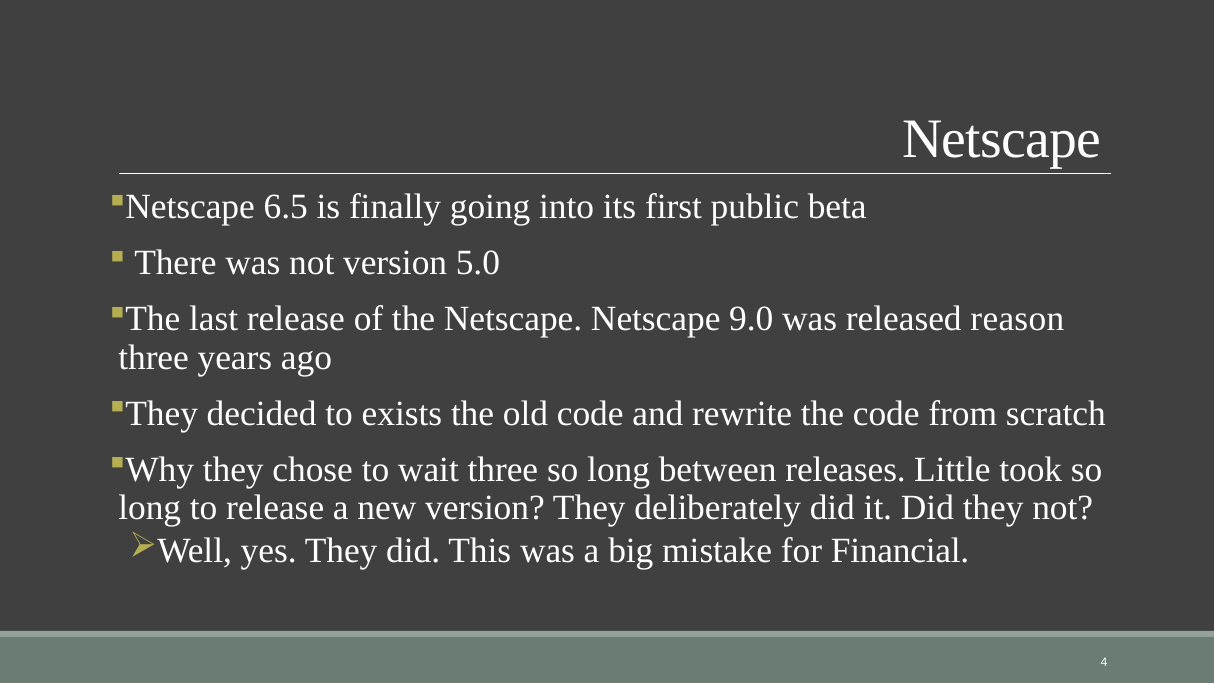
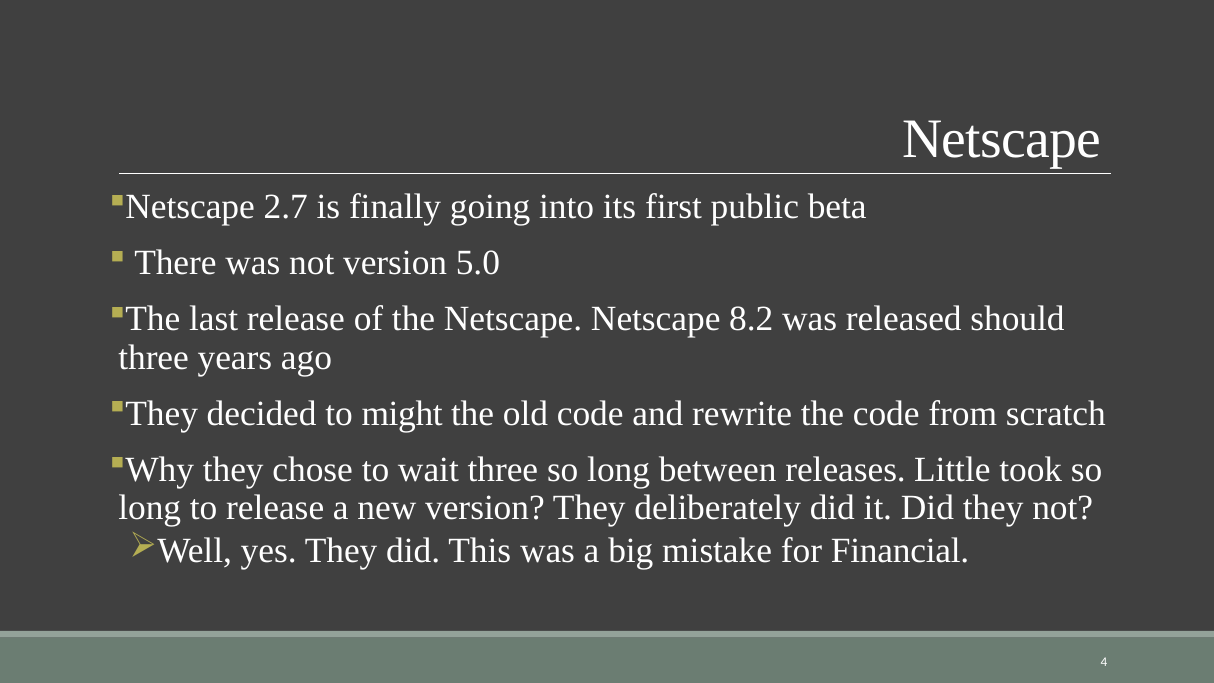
6.5: 6.5 -> 2.7
9.0: 9.0 -> 8.2
reason: reason -> should
exists: exists -> might
